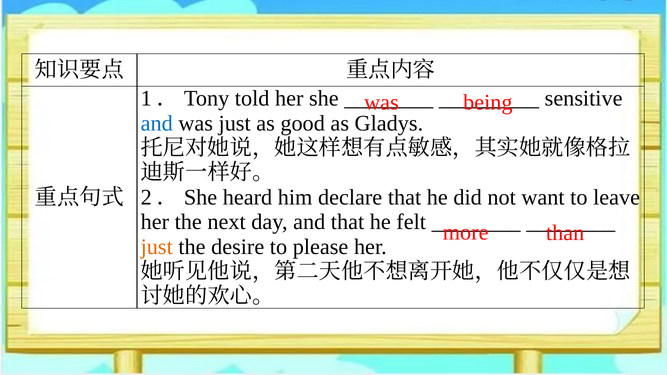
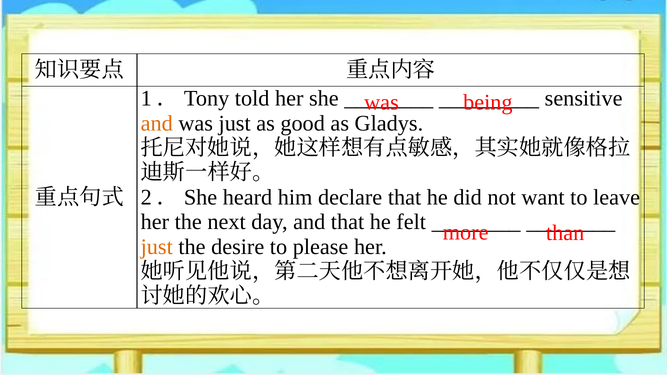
and at (157, 123) colour: blue -> orange
